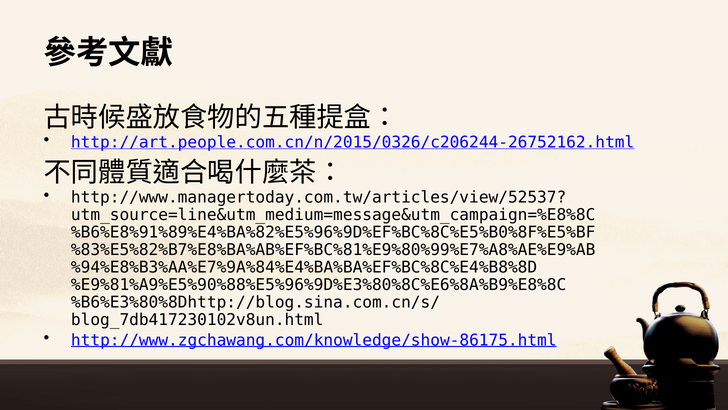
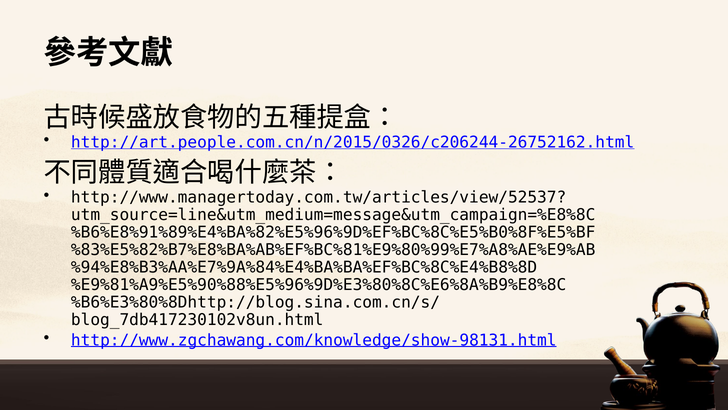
http://www.zgchawang.com/knowledge/show-86175.html: http://www.zgchawang.com/knowledge/show-86175.html -> http://www.zgchawang.com/knowledge/show-98131.html
